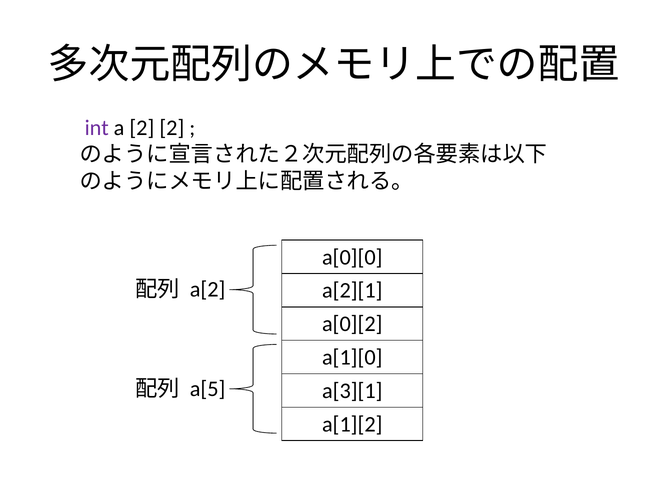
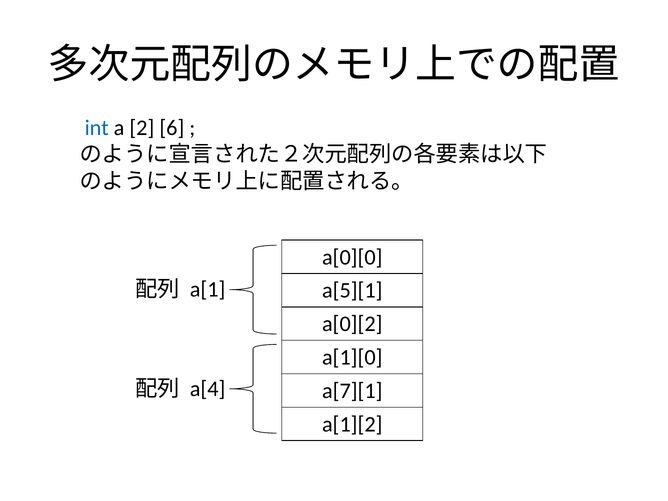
int colour: purple -> blue
2 2: 2 -> 6
a[2: a[2 -> a[1
a[2][1: a[2][1 -> a[5][1
a[5: a[5 -> a[4
a[3][1: a[3][1 -> a[7][1
